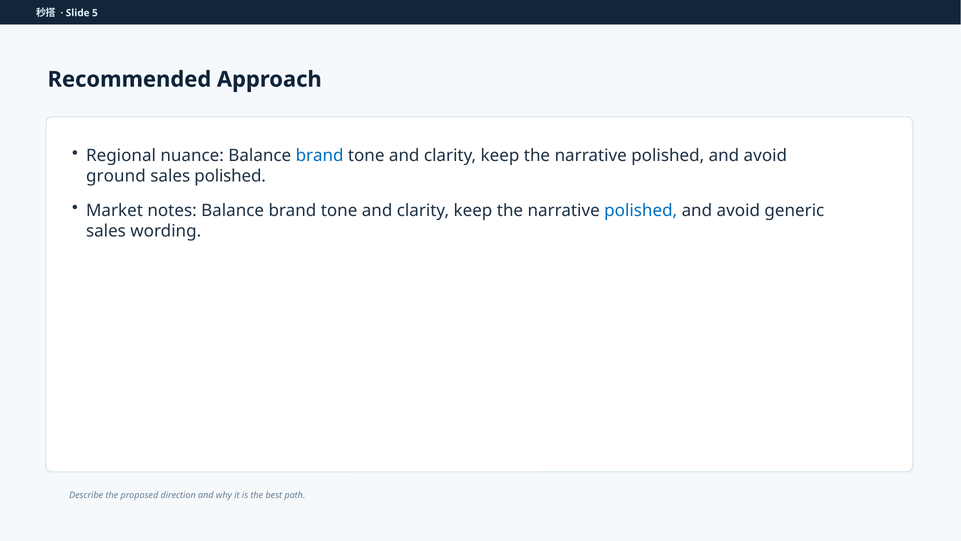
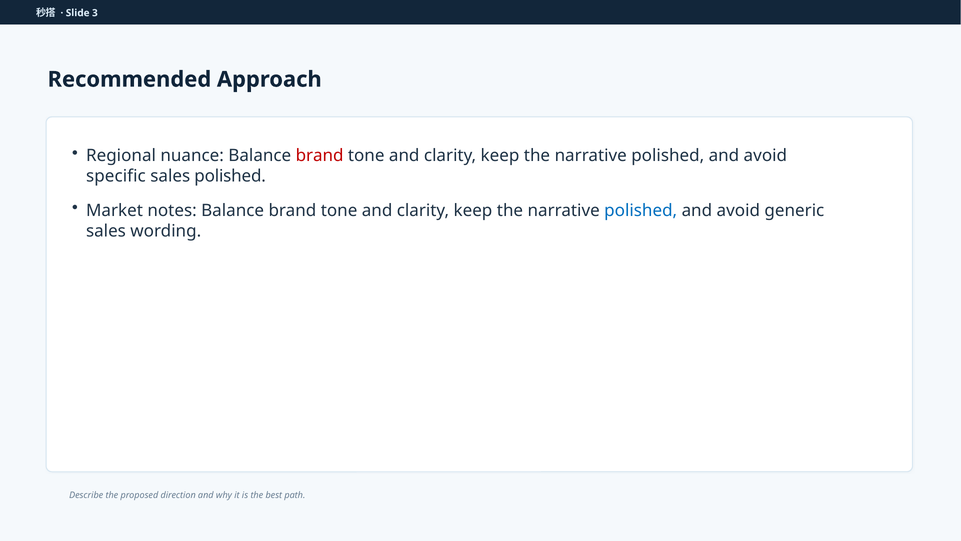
5: 5 -> 3
brand at (320, 156) colour: blue -> red
ground: ground -> specific
